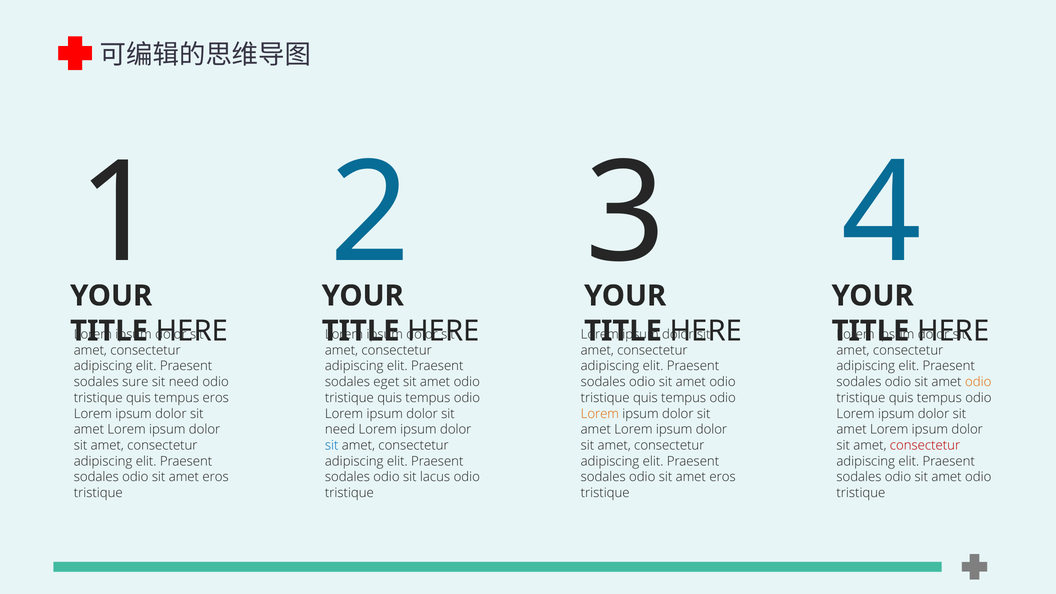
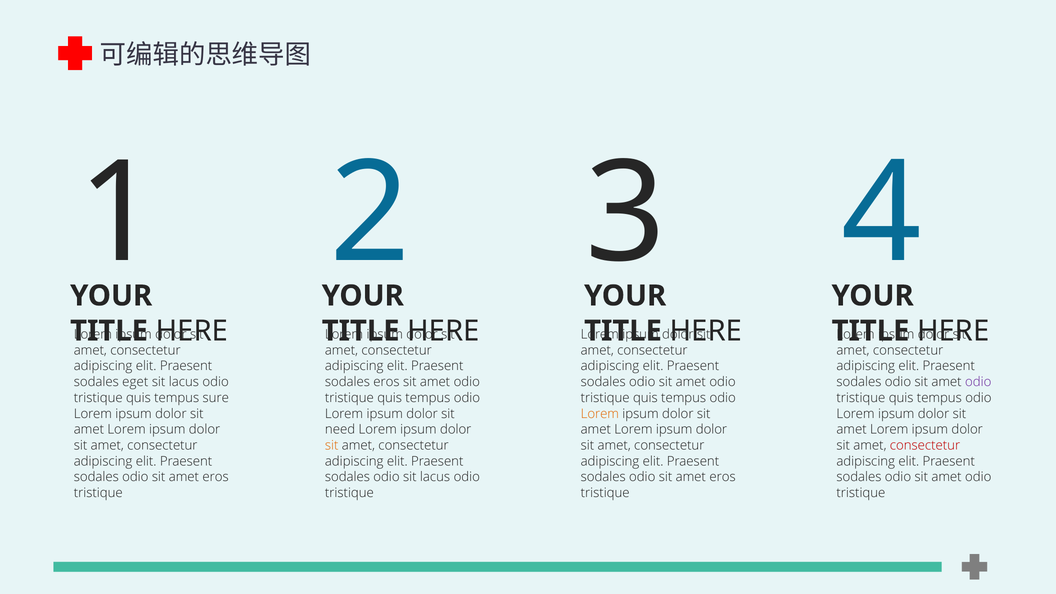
sure: sure -> eget
need at (184, 382): need -> lacus
sodales eget: eget -> eros
odio at (978, 382) colour: orange -> purple
tempus eros: eros -> sure
sit at (332, 445) colour: blue -> orange
